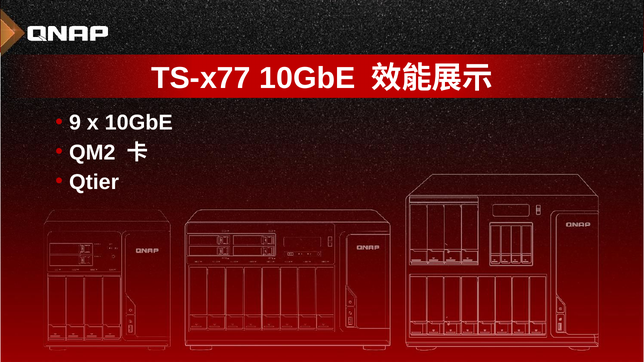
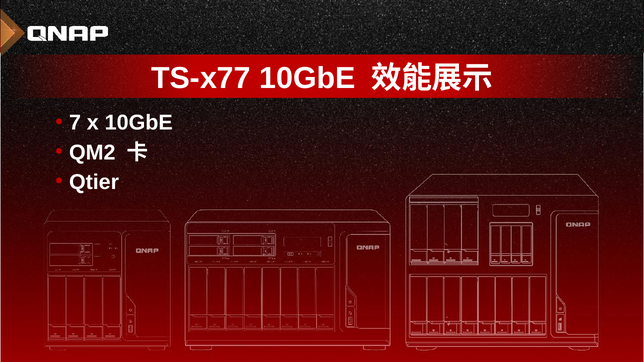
9: 9 -> 7
